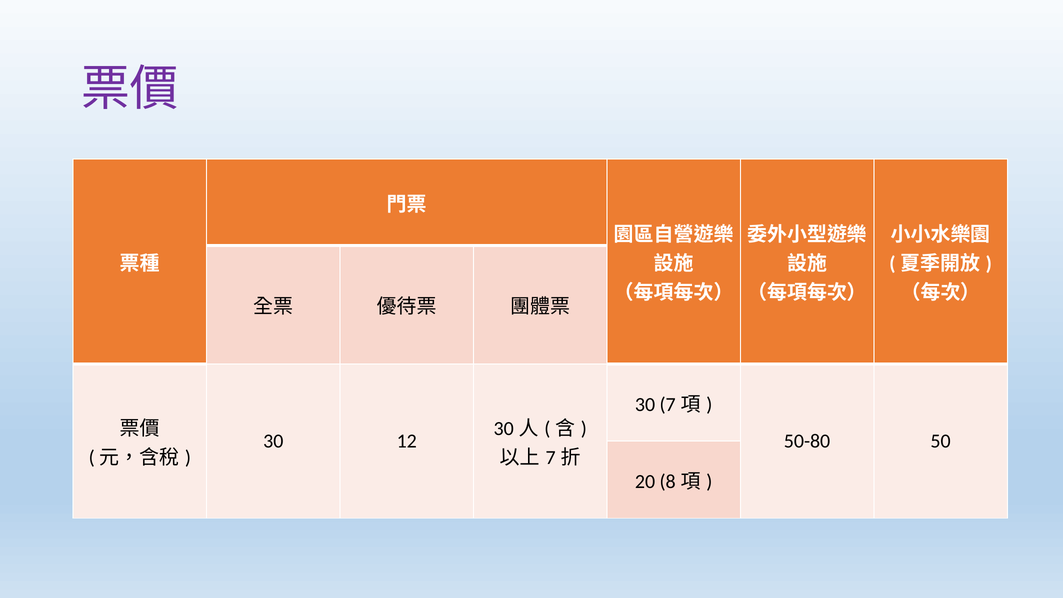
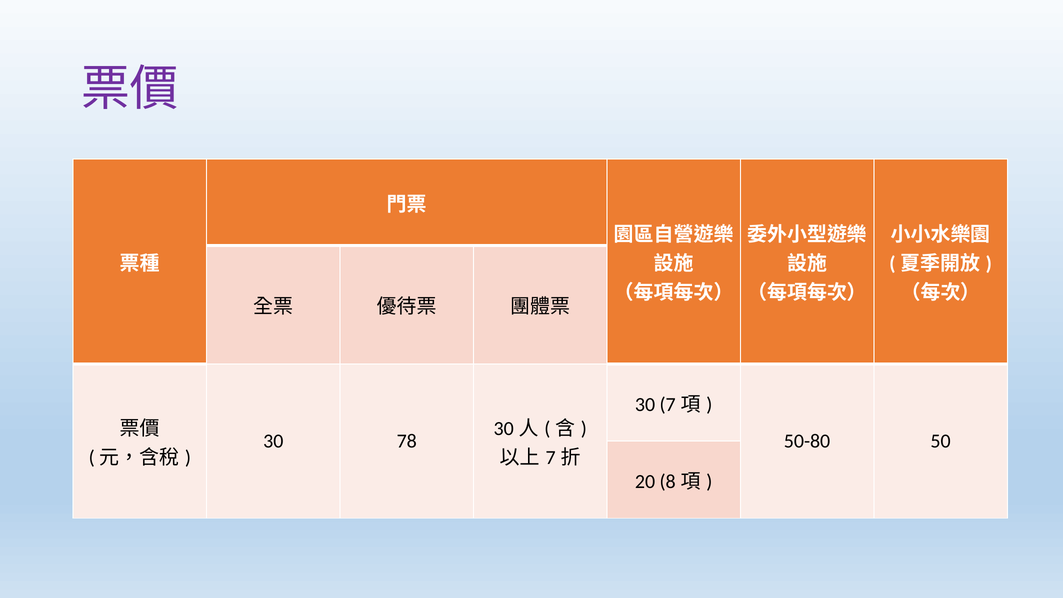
12: 12 -> 78
